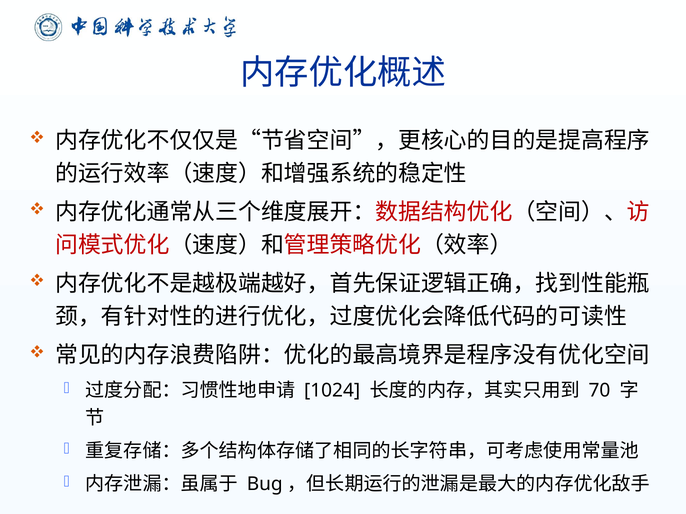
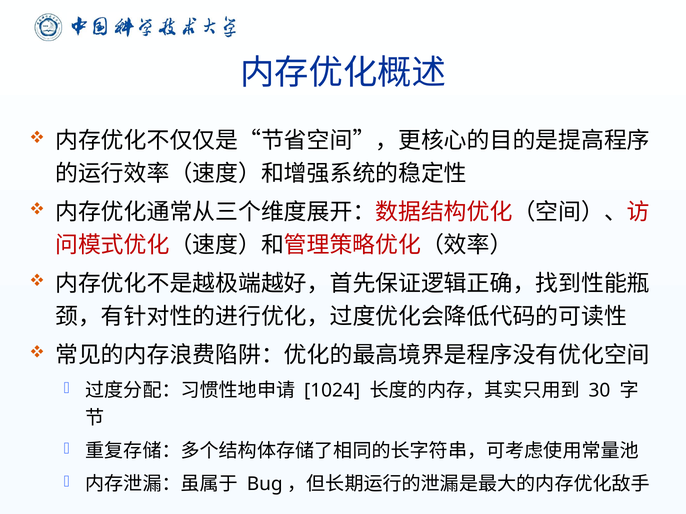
70: 70 -> 30
